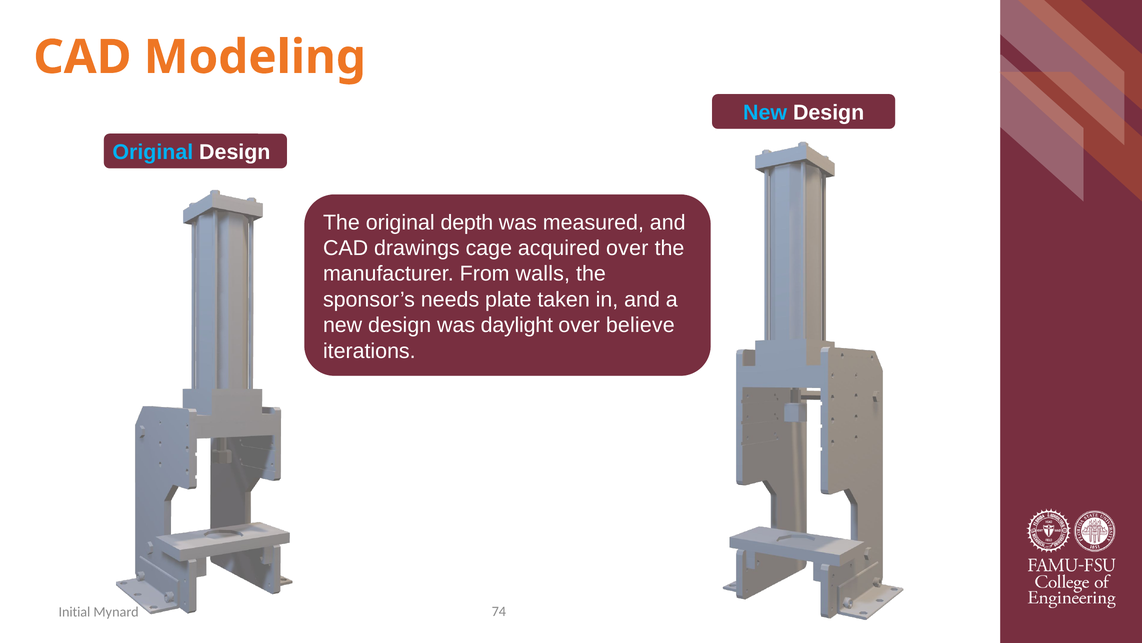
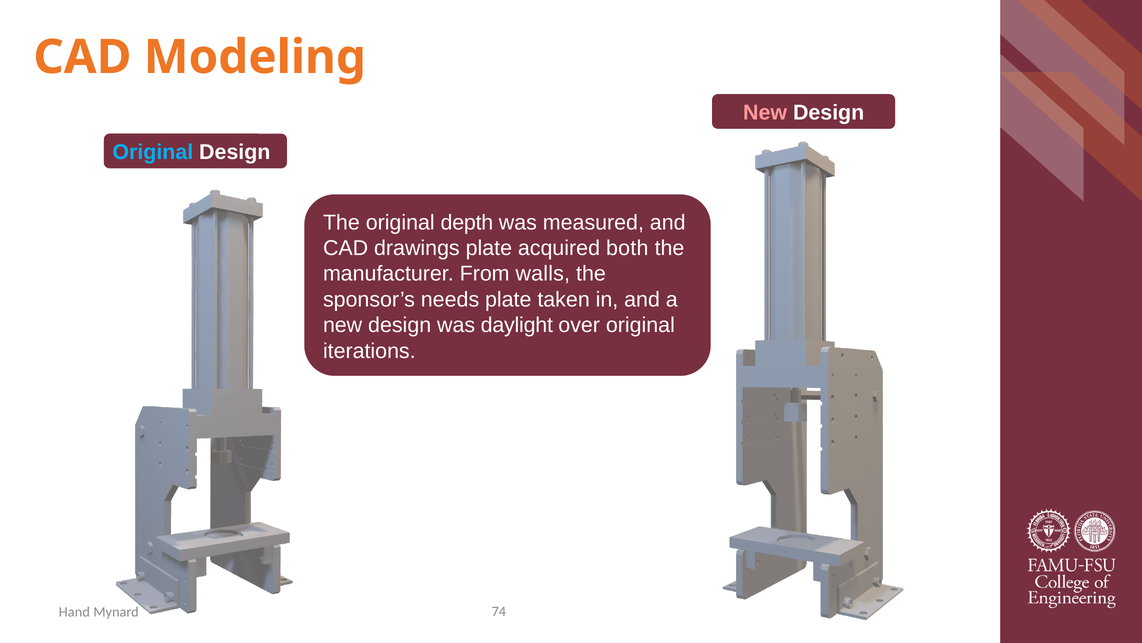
New at (765, 112) colour: light blue -> pink
drawings cage: cage -> plate
acquired over: over -> both
over believe: believe -> original
Initial: Initial -> Hand
